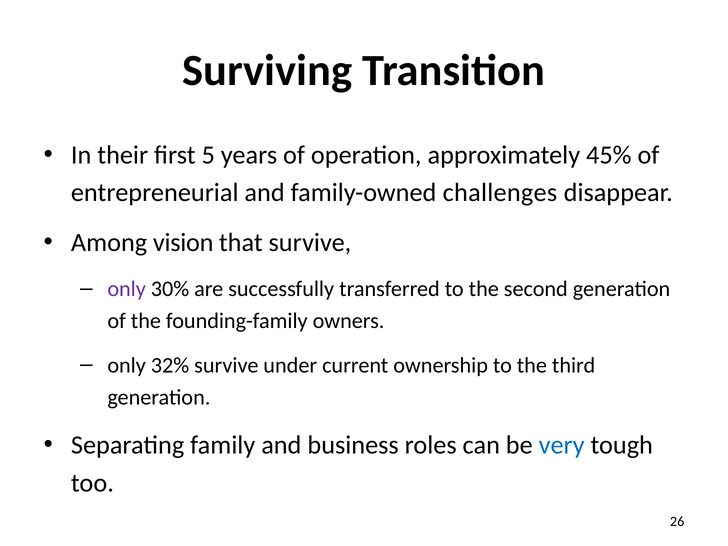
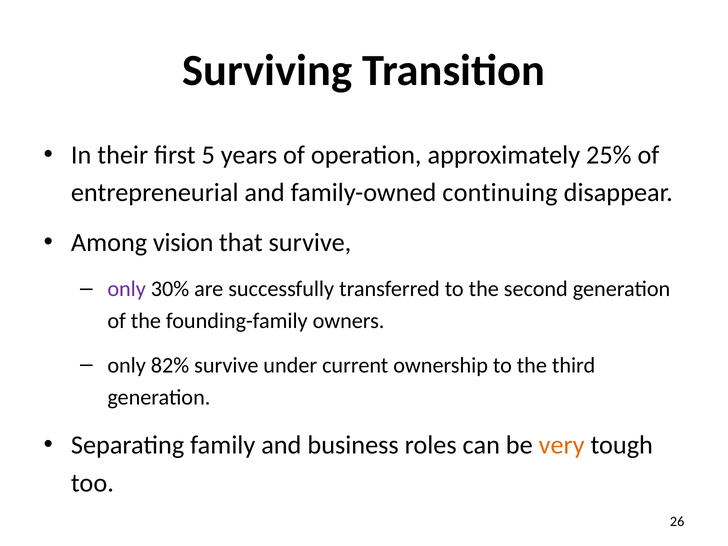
45%: 45% -> 25%
challenges: challenges -> continuing
32%: 32% -> 82%
very colour: blue -> orange
